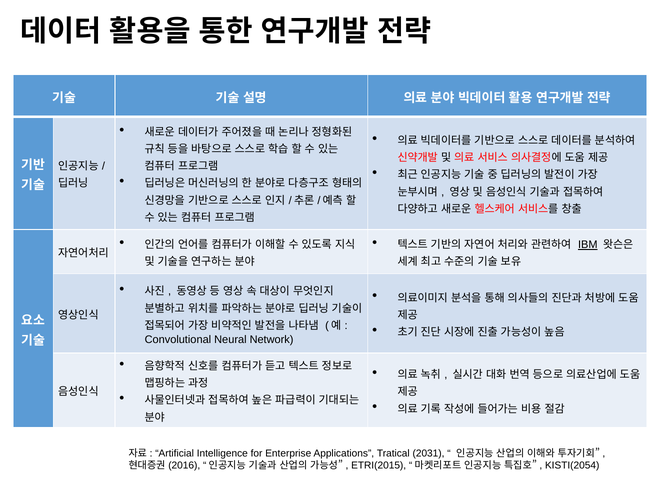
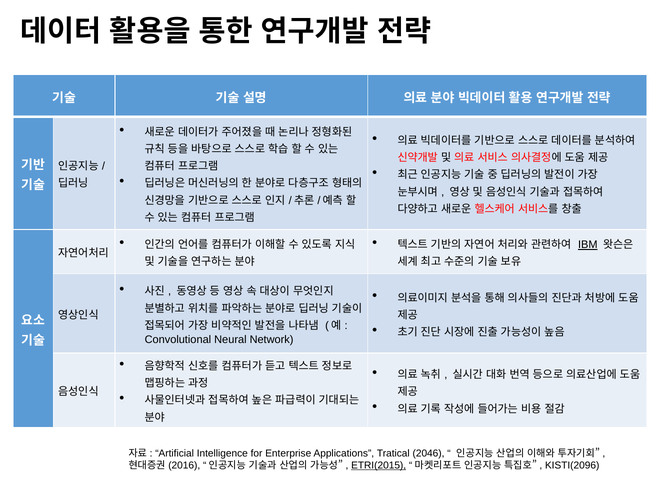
2031: 2031 -> 2046
ETRI(2015 underline: none -> present
KISTI(2054: KISTI(2054 -> KISTI(2096
